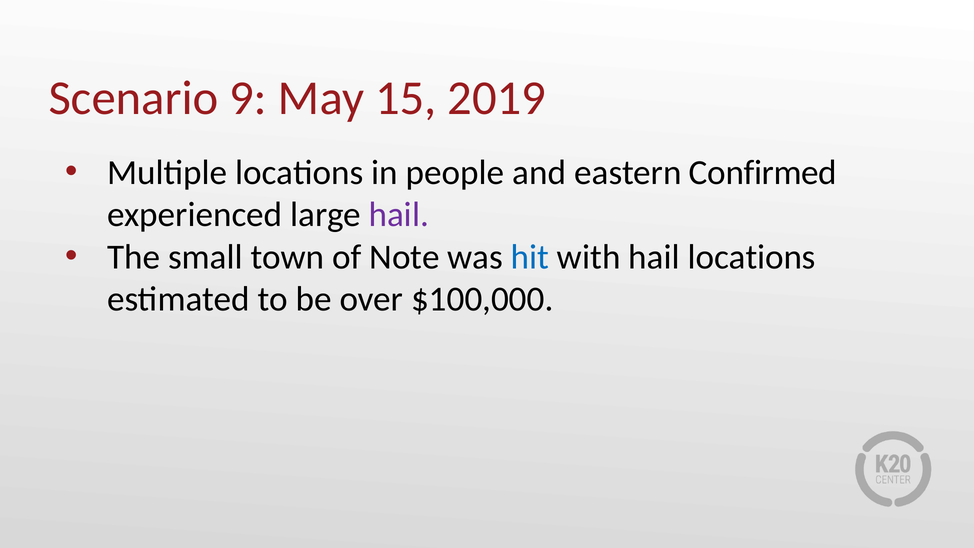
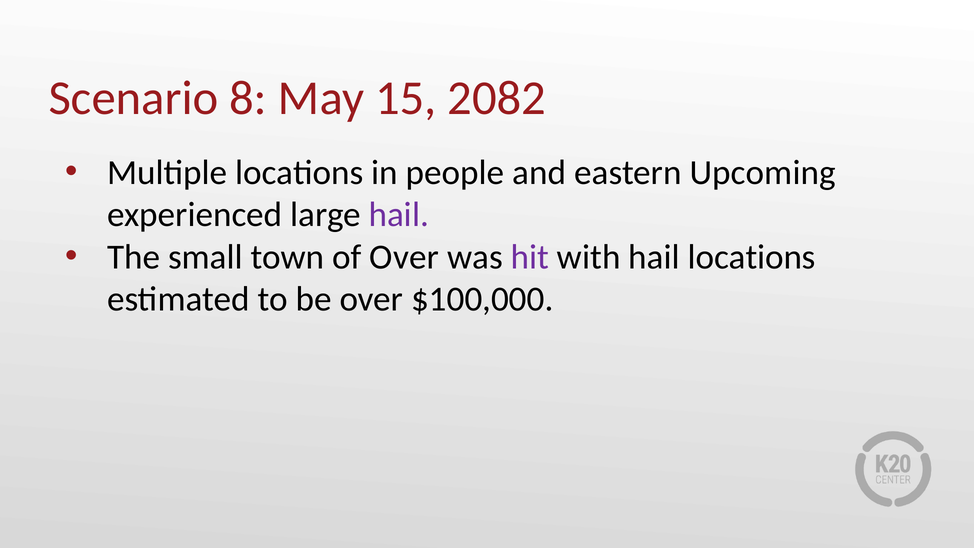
9: 9 -> 8
2019: 2019 -> 2082
Confirmed: Confirmed -> Upcoming
of Note: Note -> Over
hit colour: blue -> purple
